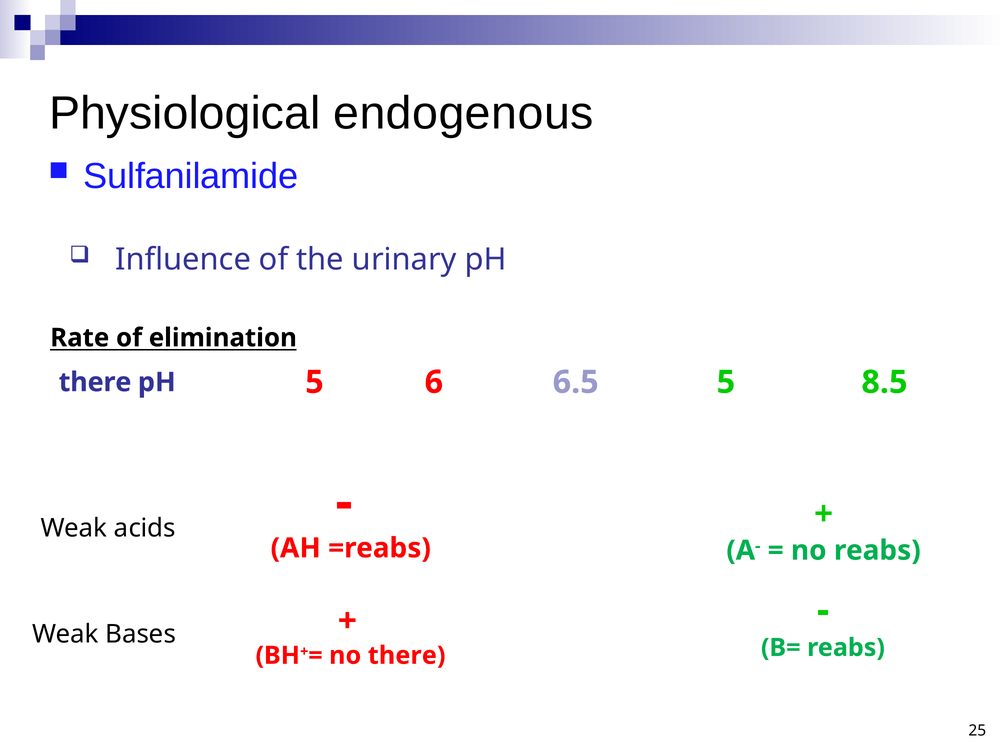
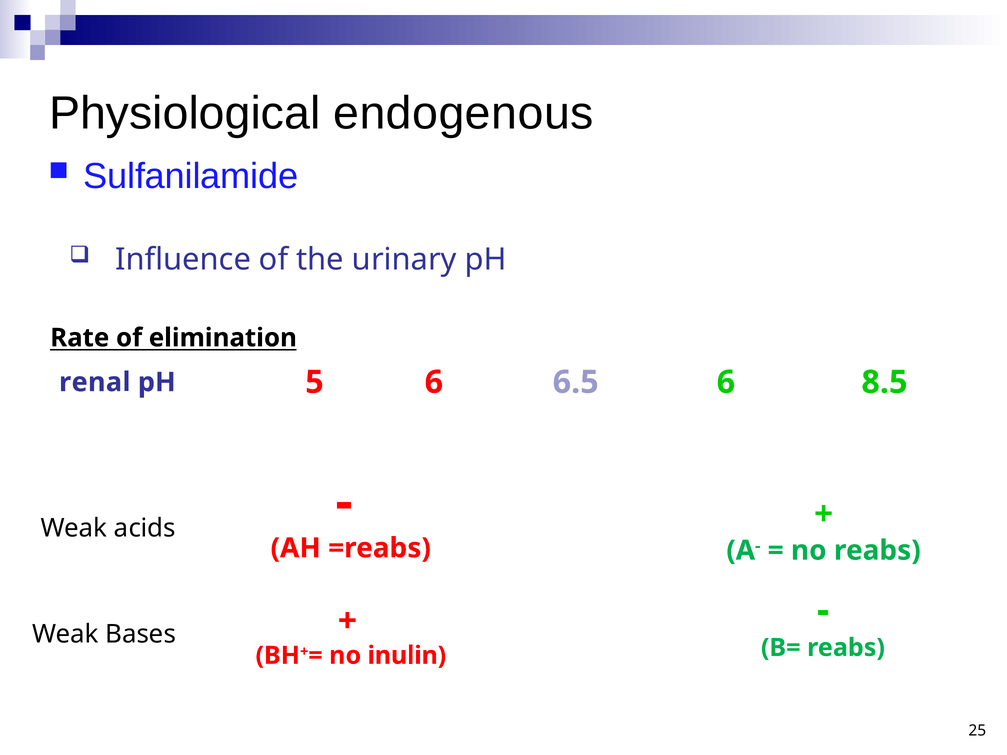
there at (95, 382): there -> renal
6.5 5: 5 -> 6
no there: there -> inulin
